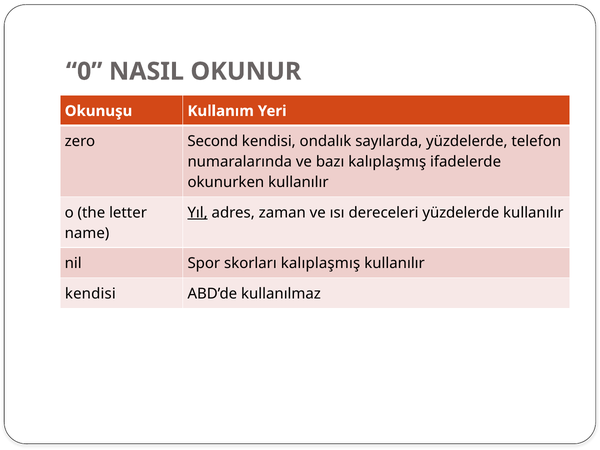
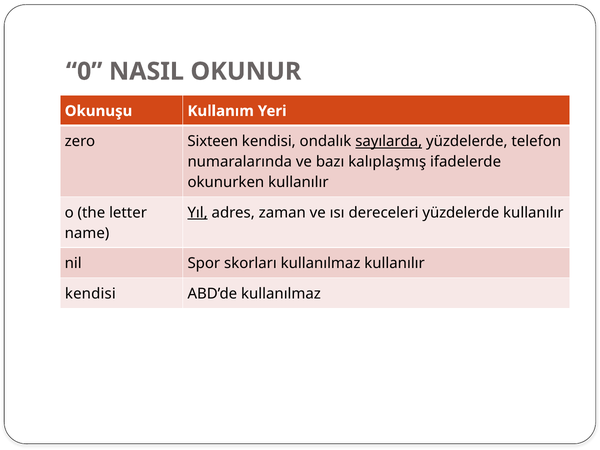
Second: Second -> Sixteen
sayılarda underline: none -> present
skorları kalıplaşmış: kalıplaşmış -> kullanılmaz
